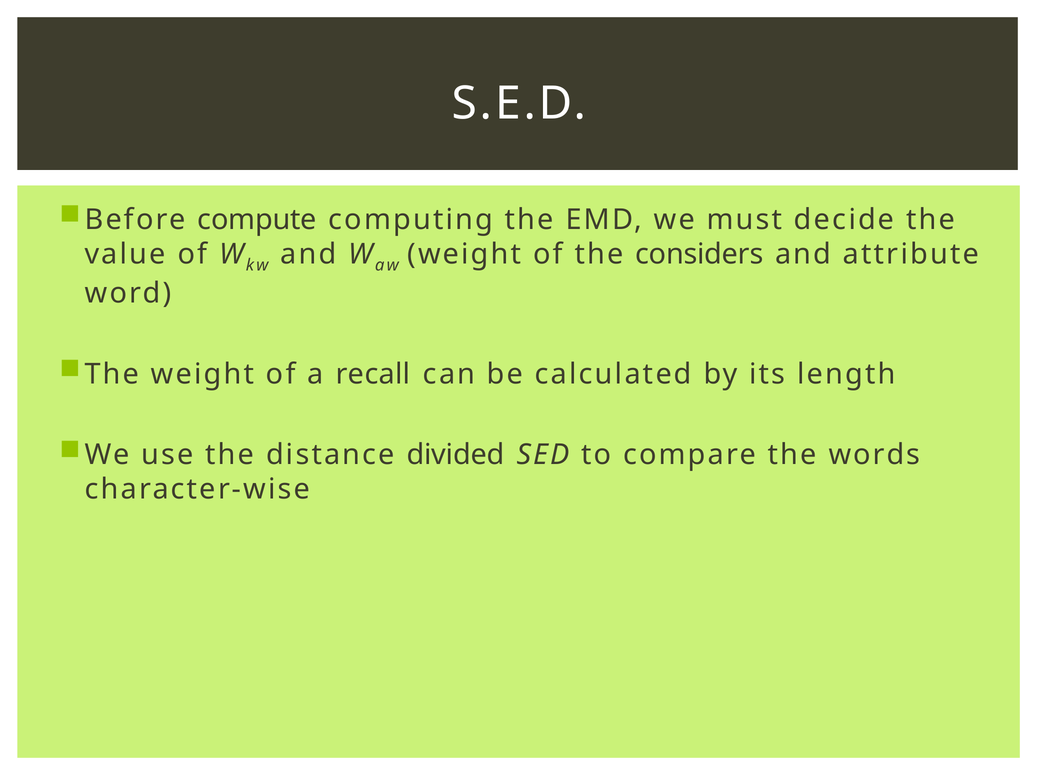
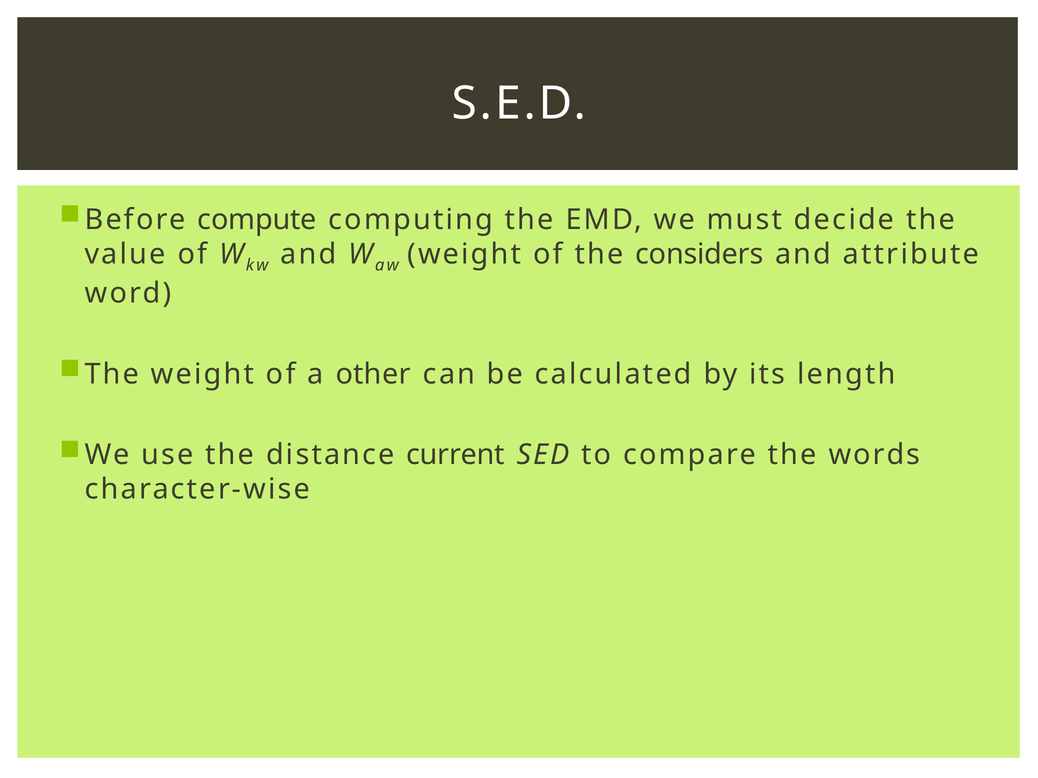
recall: recall -> other
divided: divided -> current
